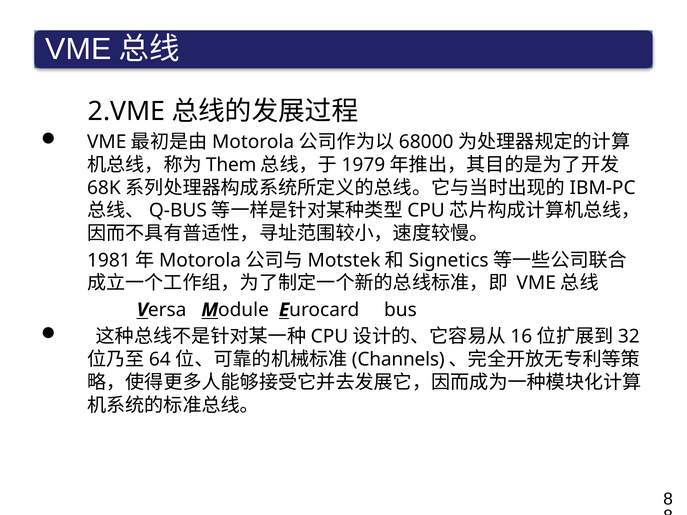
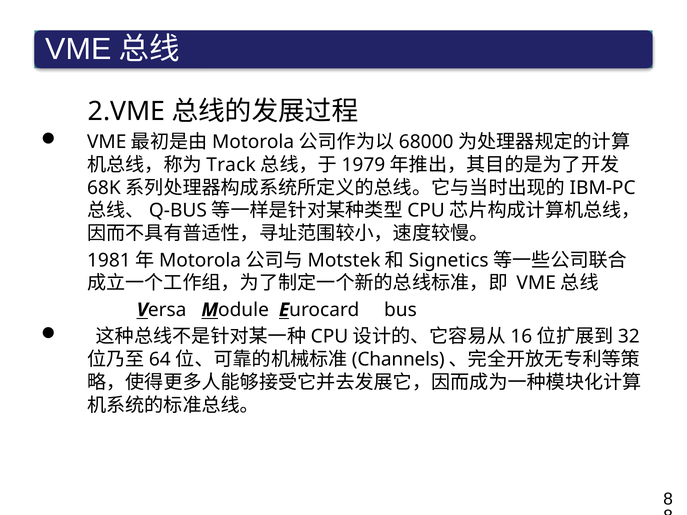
Them: Them -> Track
